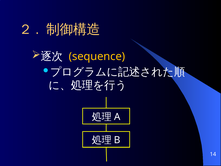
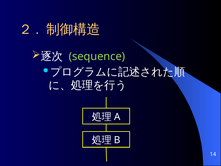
sequence colour: yellow -> light green
